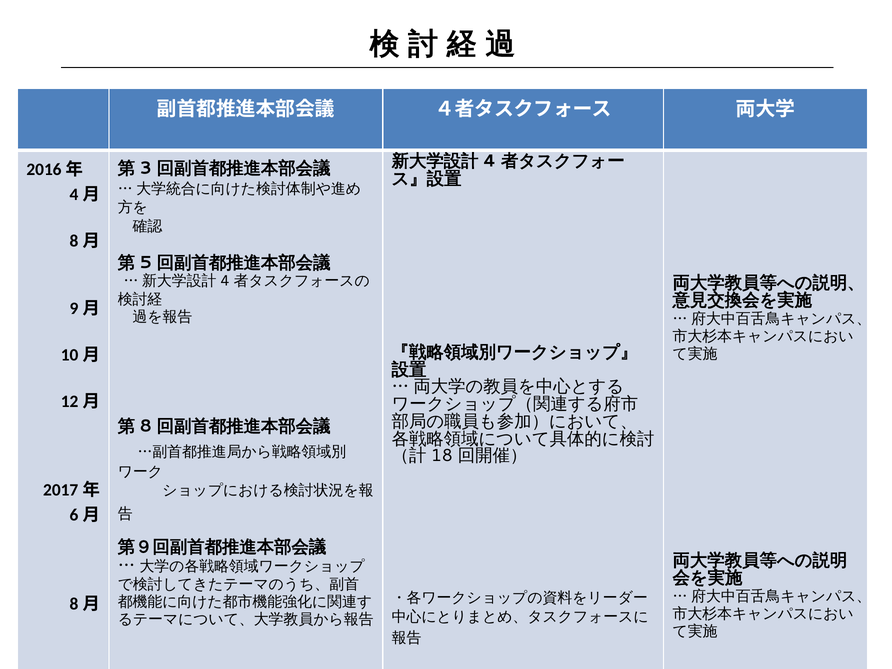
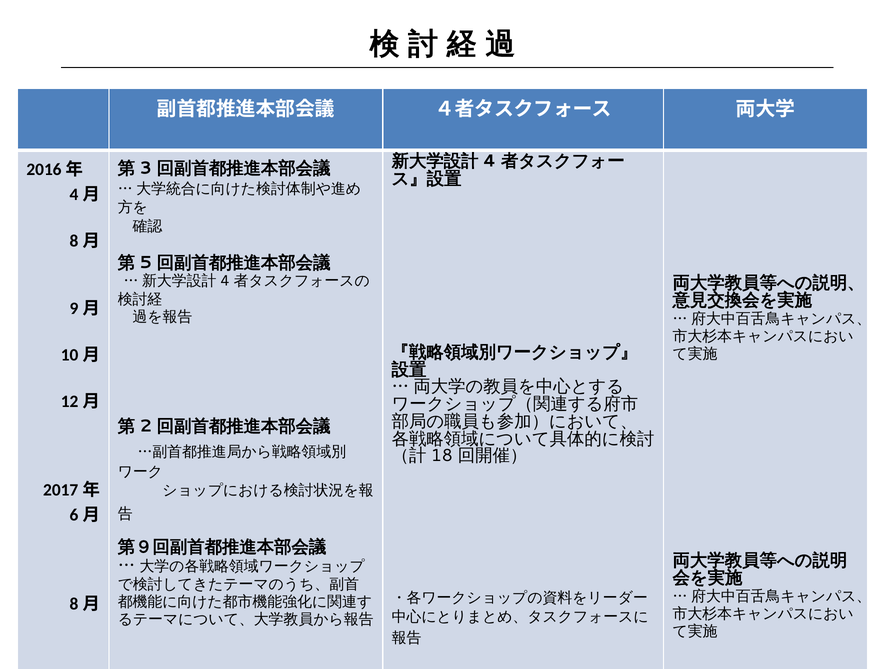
8: 8 -> 2
